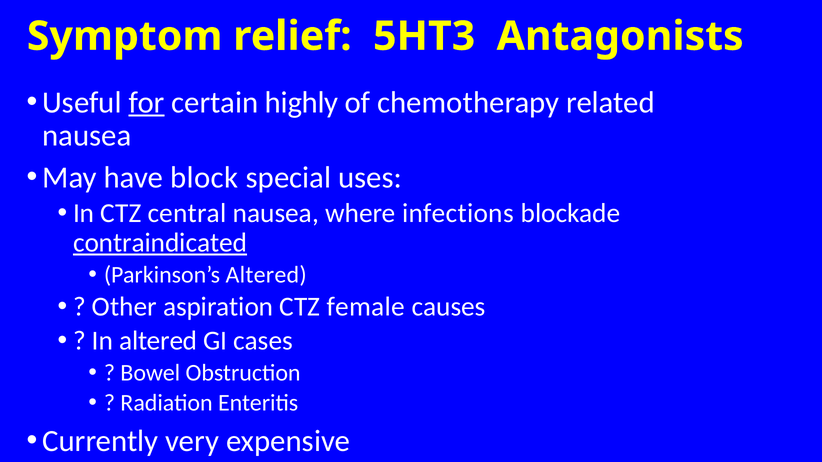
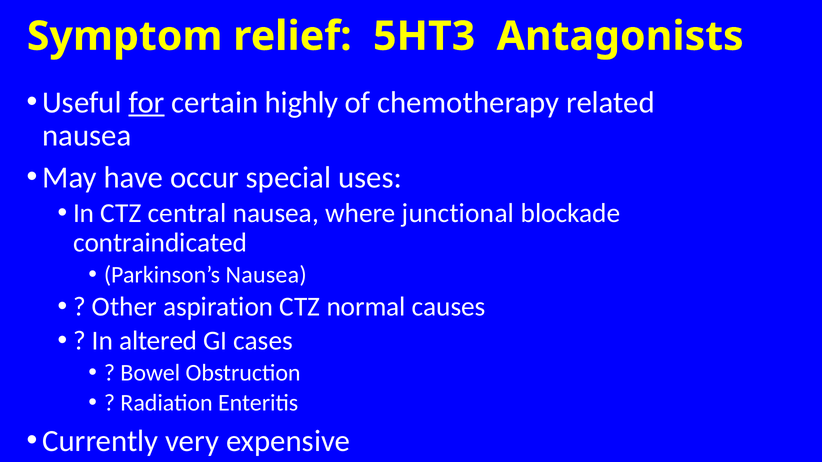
block: block -> occur
infections: infections -> junctional
contraindicated underline: present -> none
Parkinson’s Altered: Altered -> Nausea
female: female -> normal
